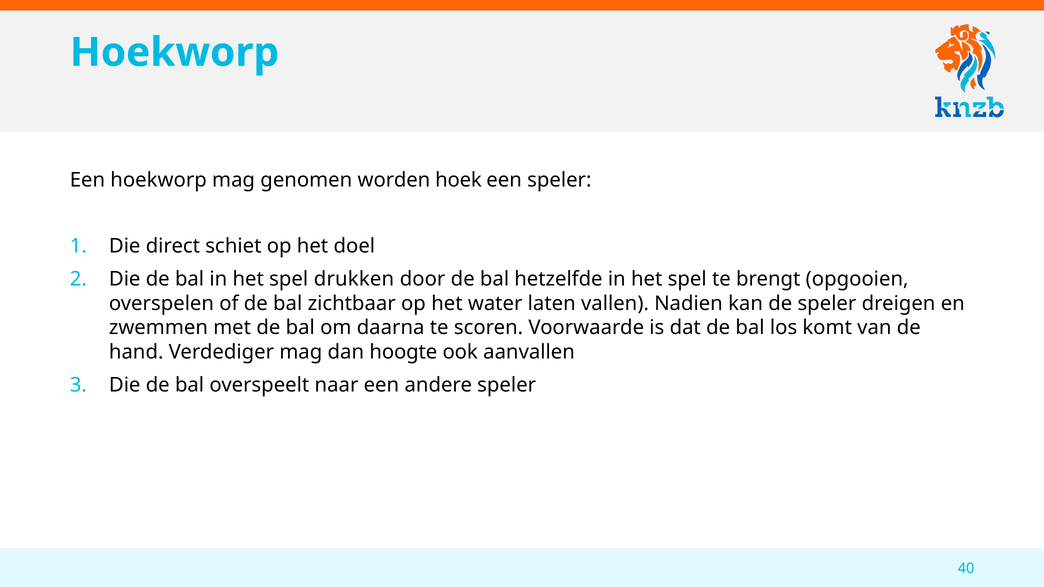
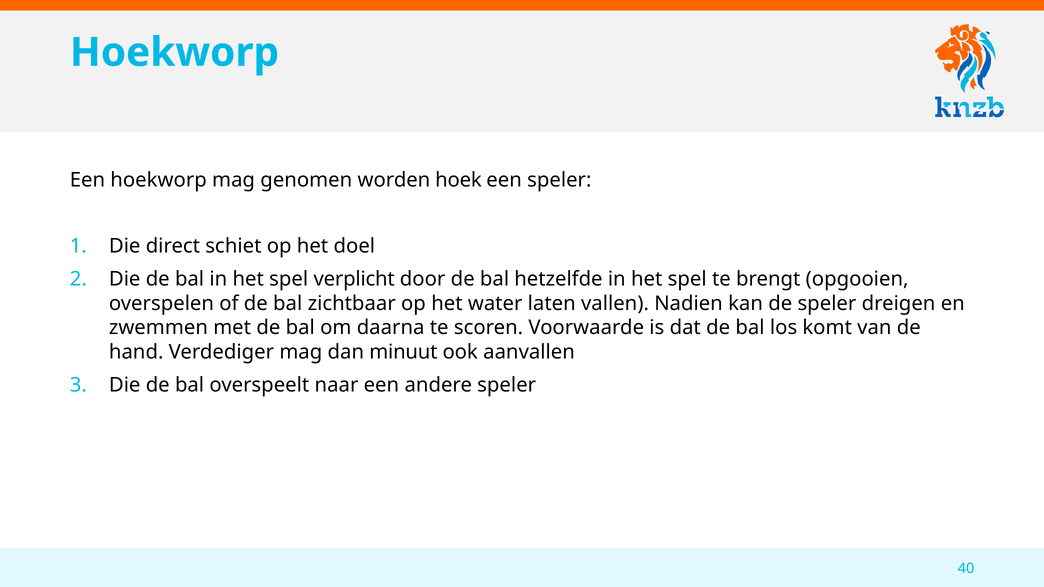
drukken: drukken -> verplicht
hoogte: hoogte -> minuut
